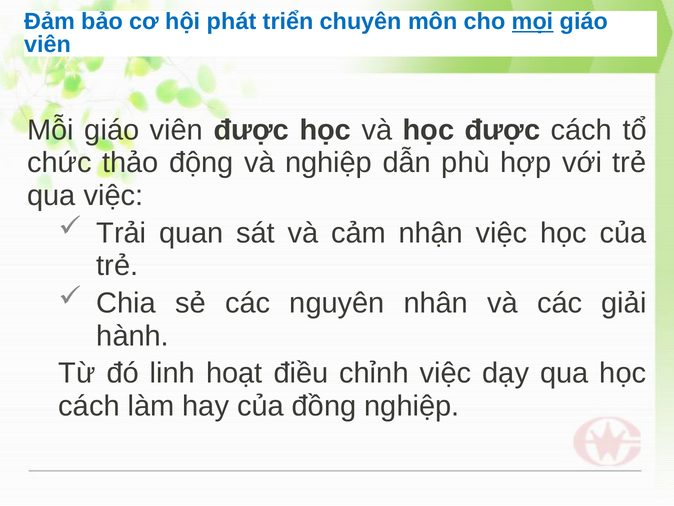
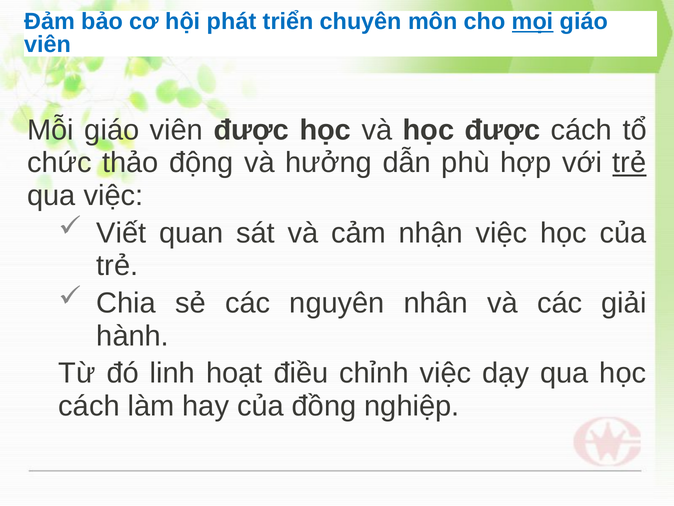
và nghiệp: nghiệp -> hưởng
trẻ at (629, 163) underline: none -> present
Trải: Trải -> Viết
